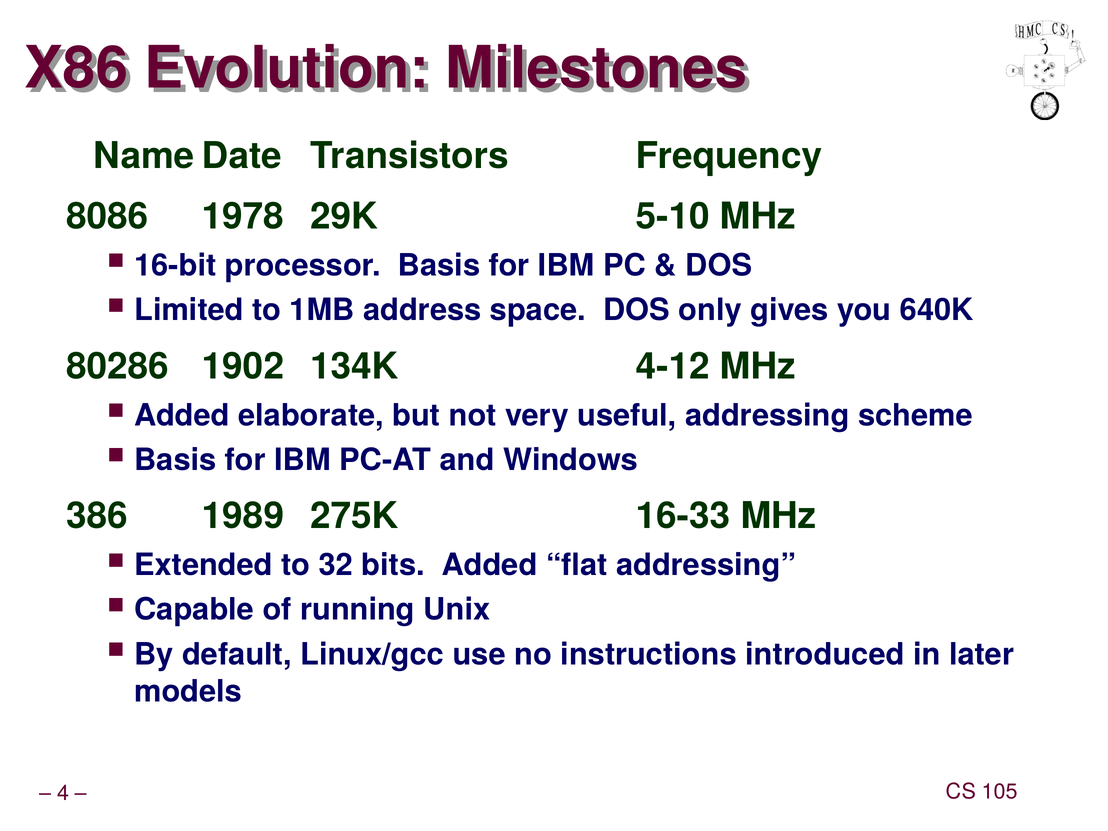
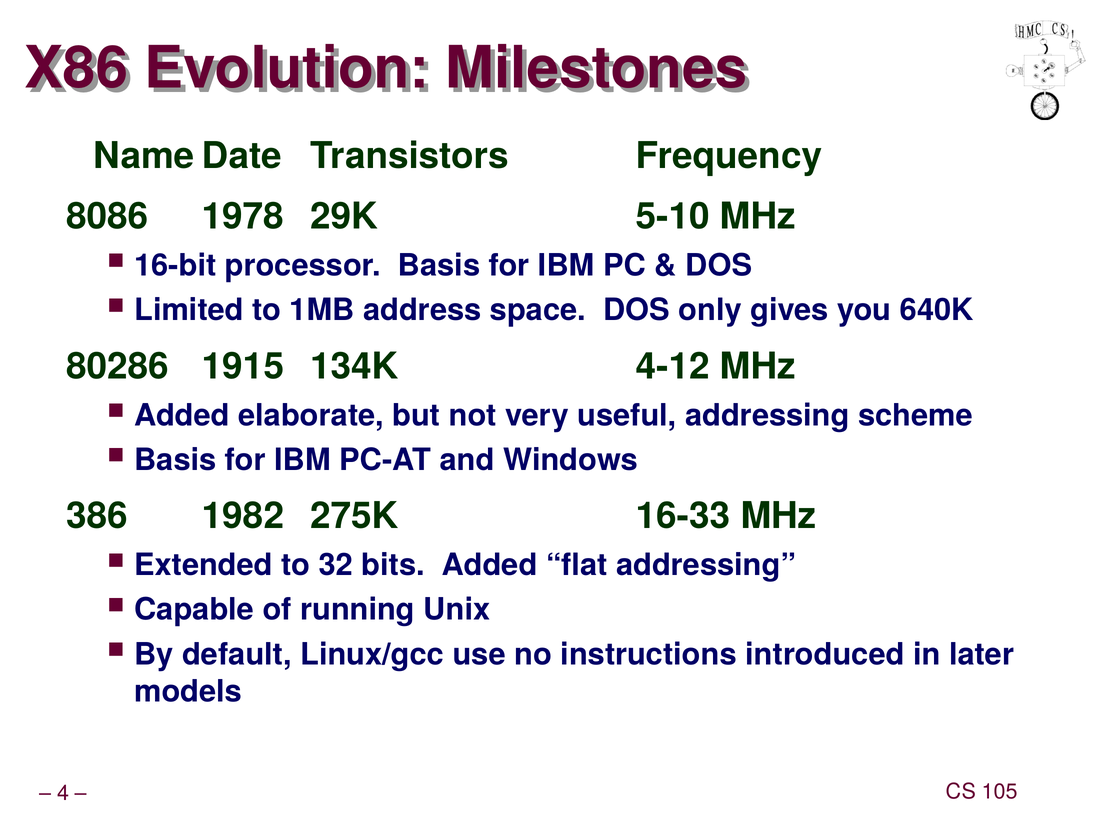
1902: 1902 -> 1915
1989: 1989 -> 1982
